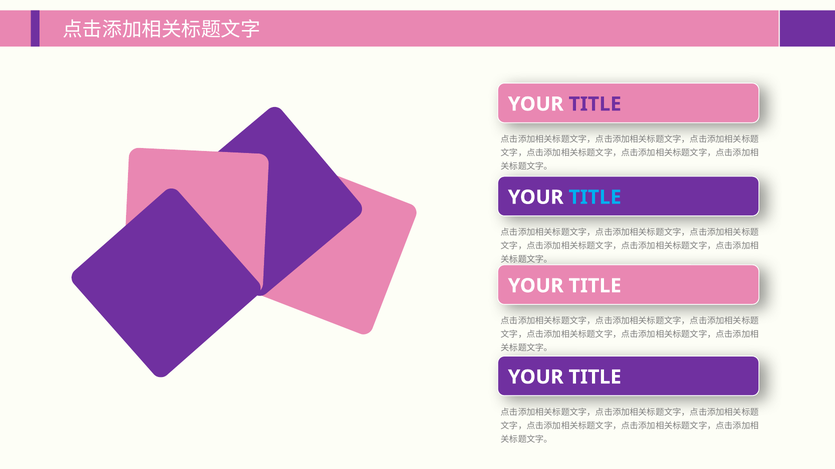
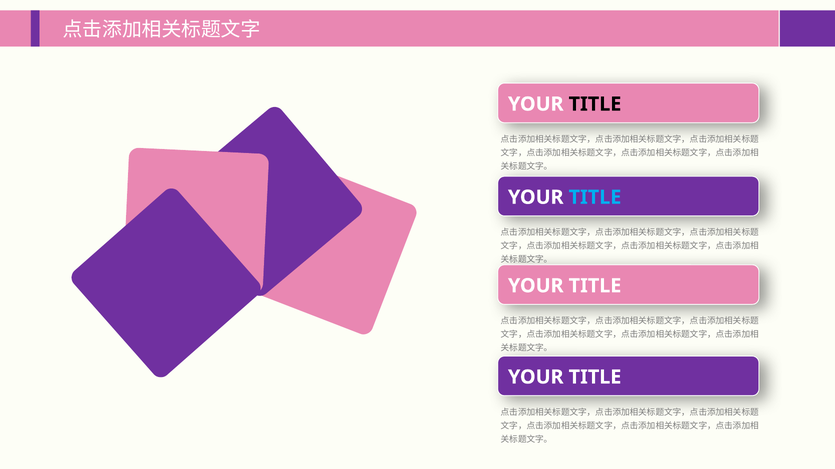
TITLE at (595, 104) colour: purple -> black
